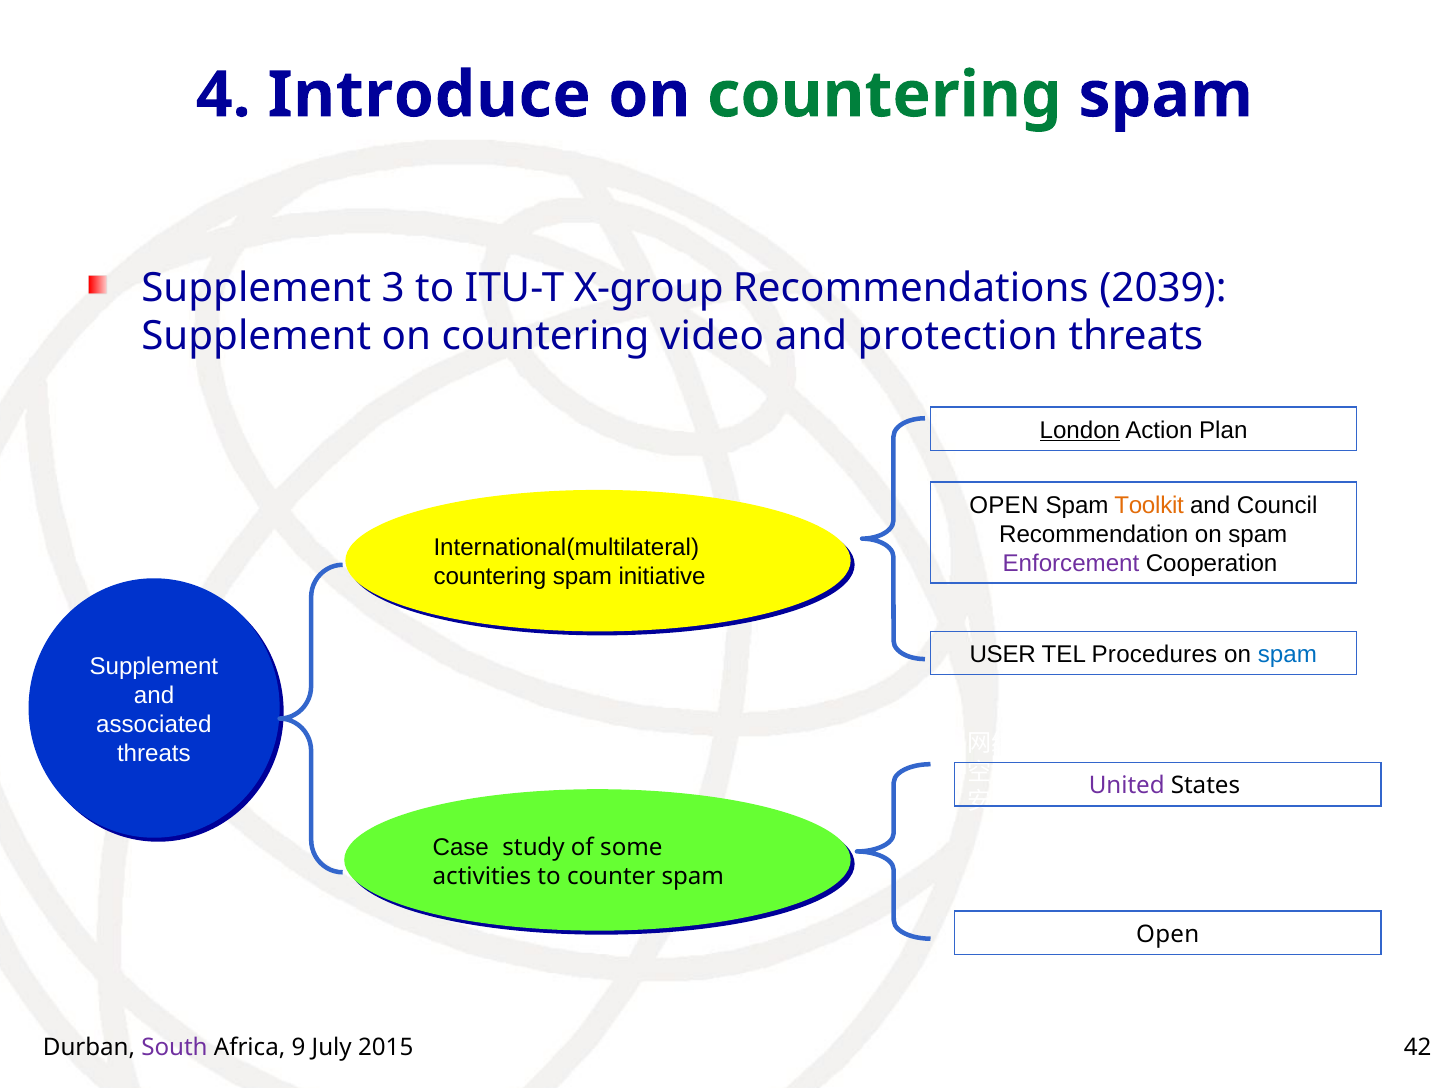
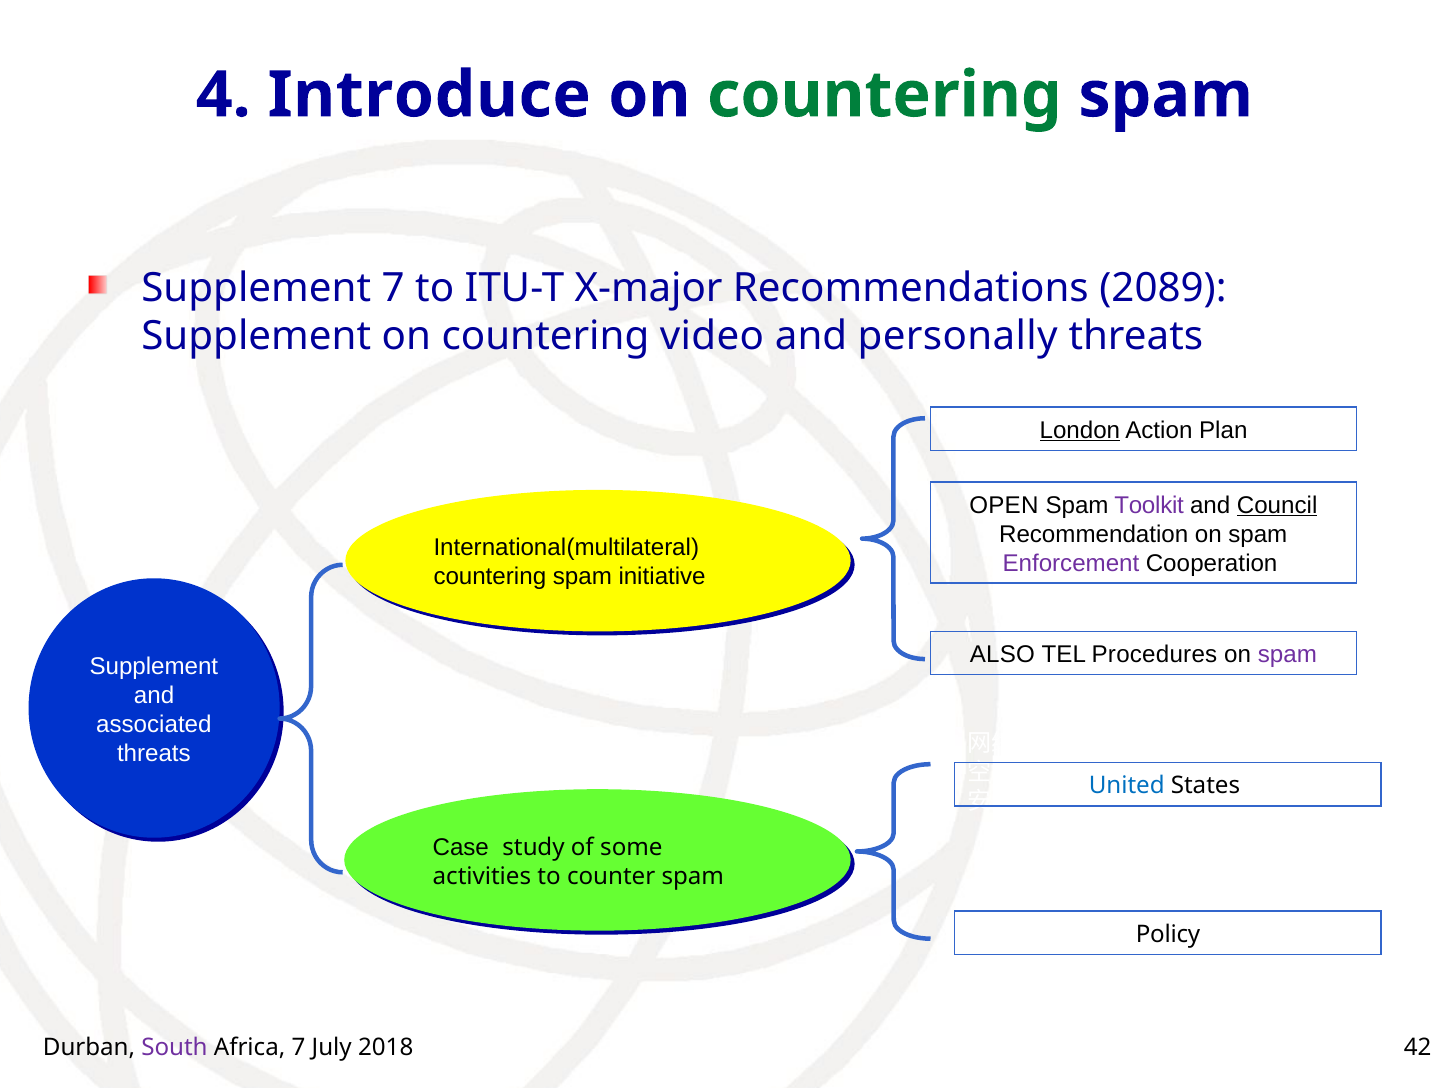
Supplement 3: 3 -> 7
X-group: X-group -> X-major
2039: 2039 -> 2089
protection: protection -> personally
Toolkit colour: orange -> purple
Council underline: none -> present
USER: USER -> ALSO
spam at (1287, 654) colour: blue -> purple
United colour: purple -> blue
Open at (1168, 934): Open -> Policy
Africa 9: 9 -> 7
2015: 2015 -> 2018
